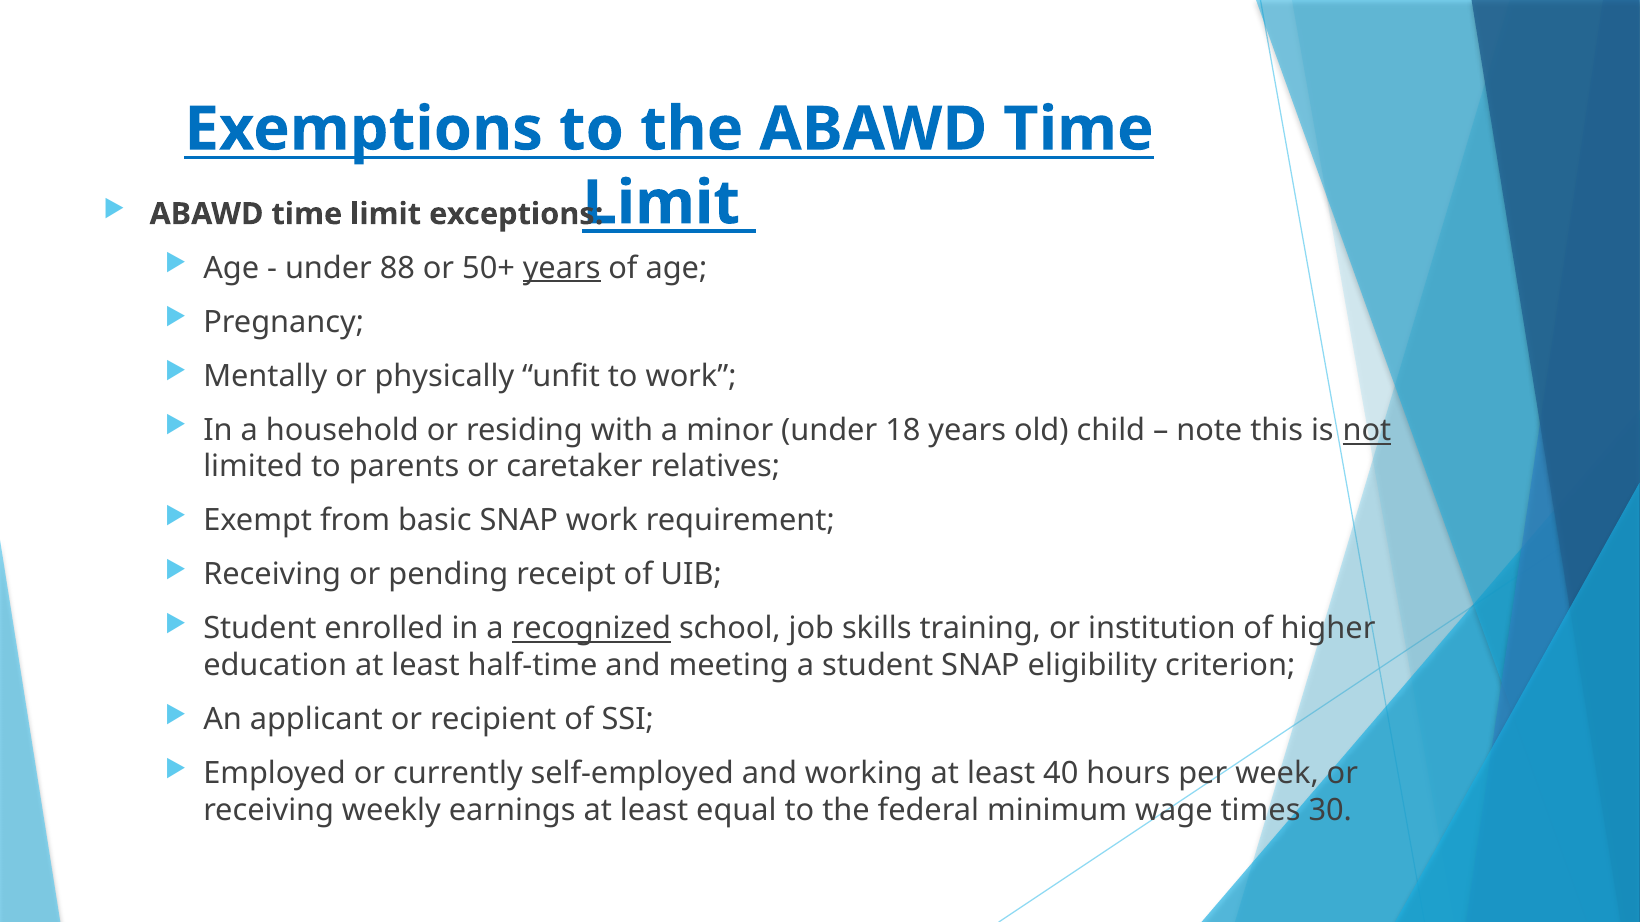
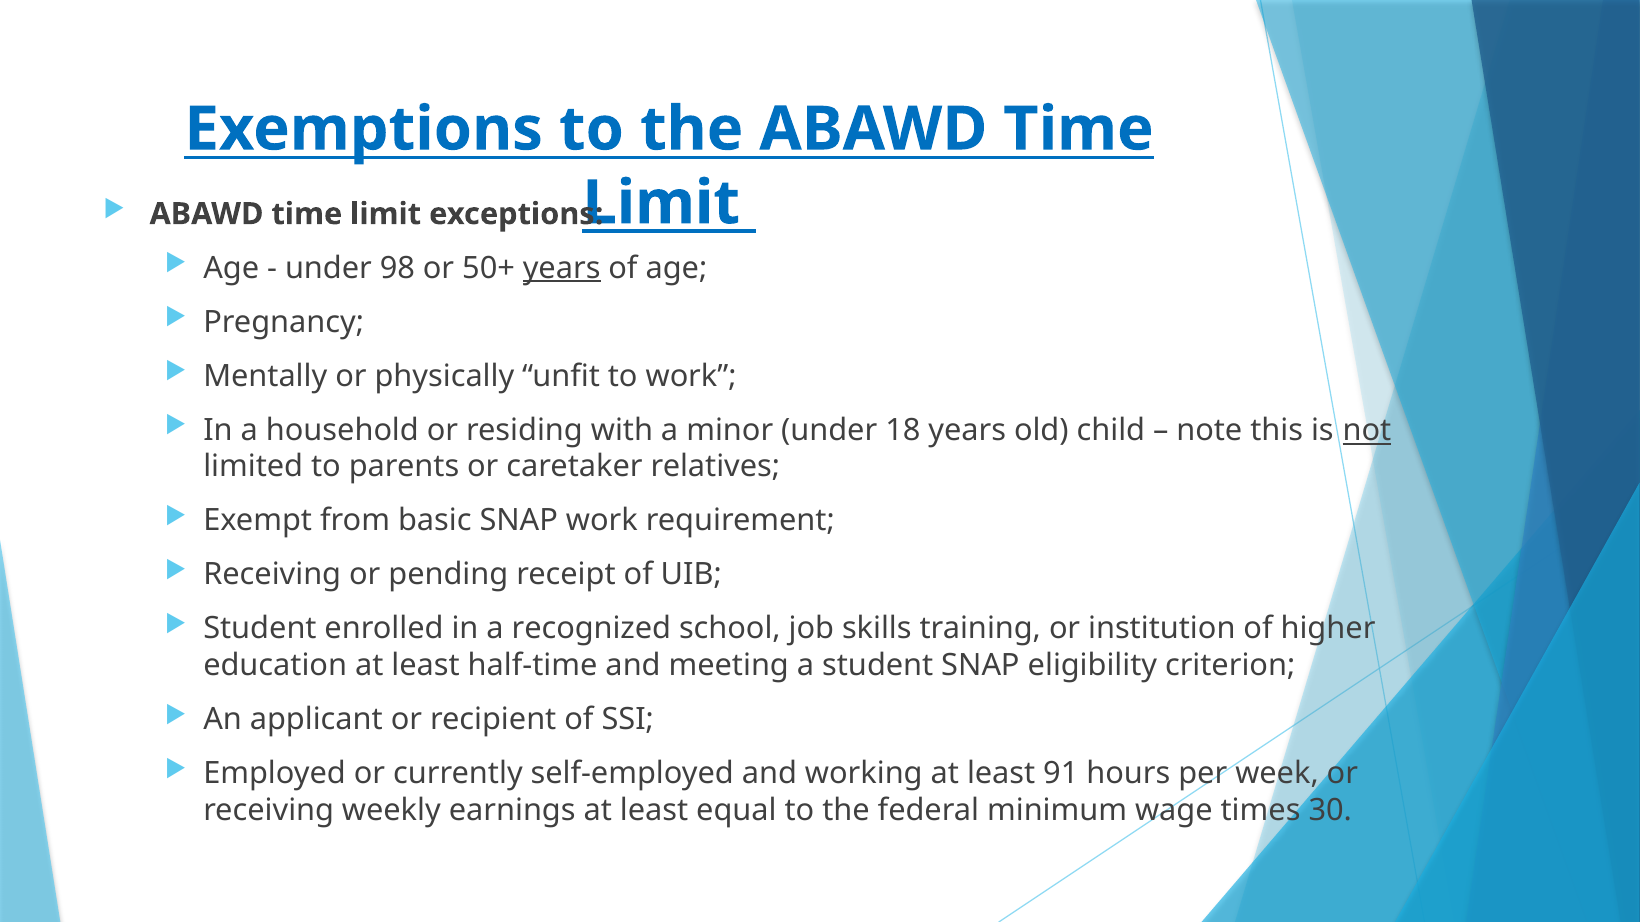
88: 88 -> 98
recognized underline: present -> none
40: 40 -> 91
